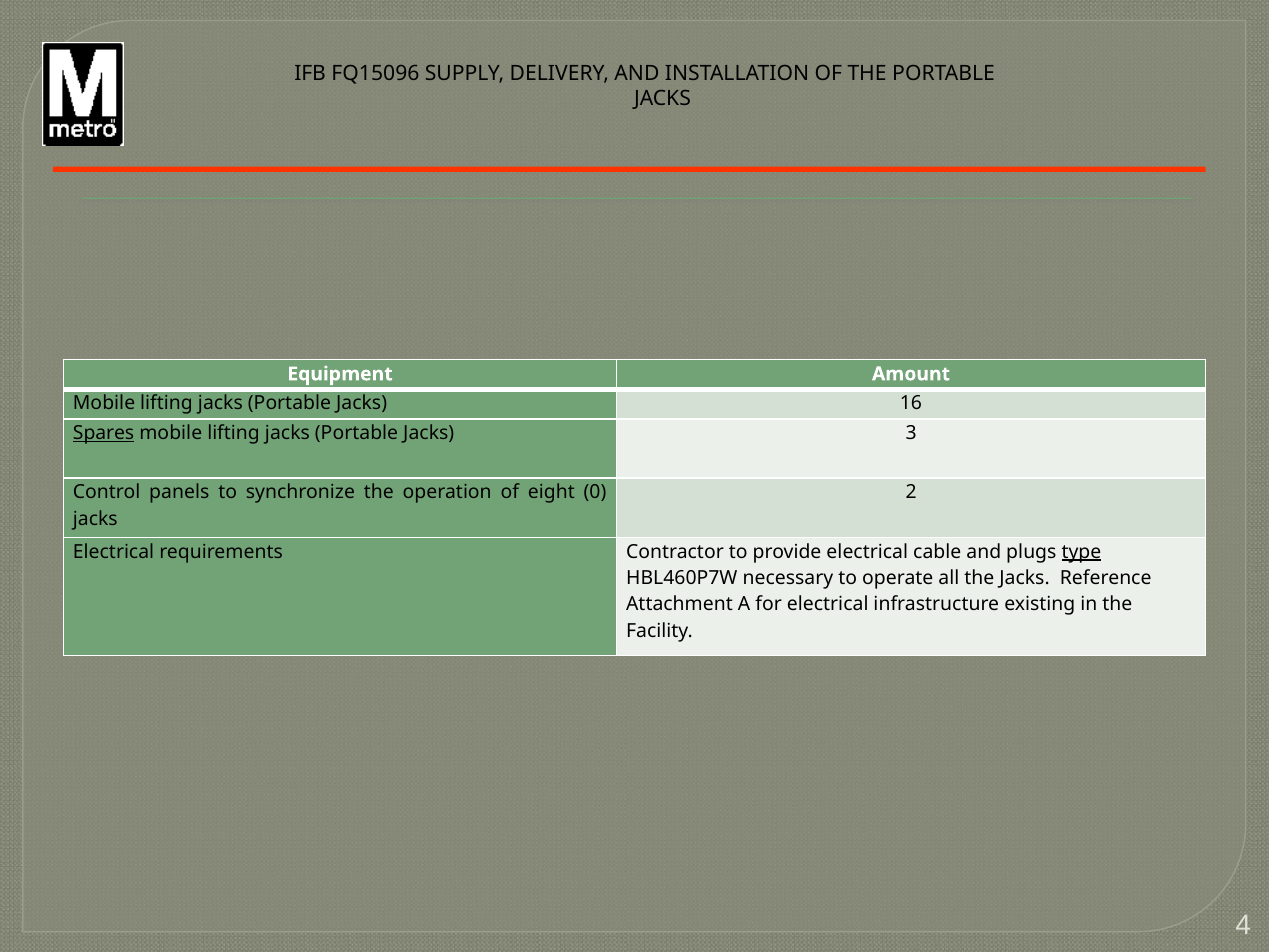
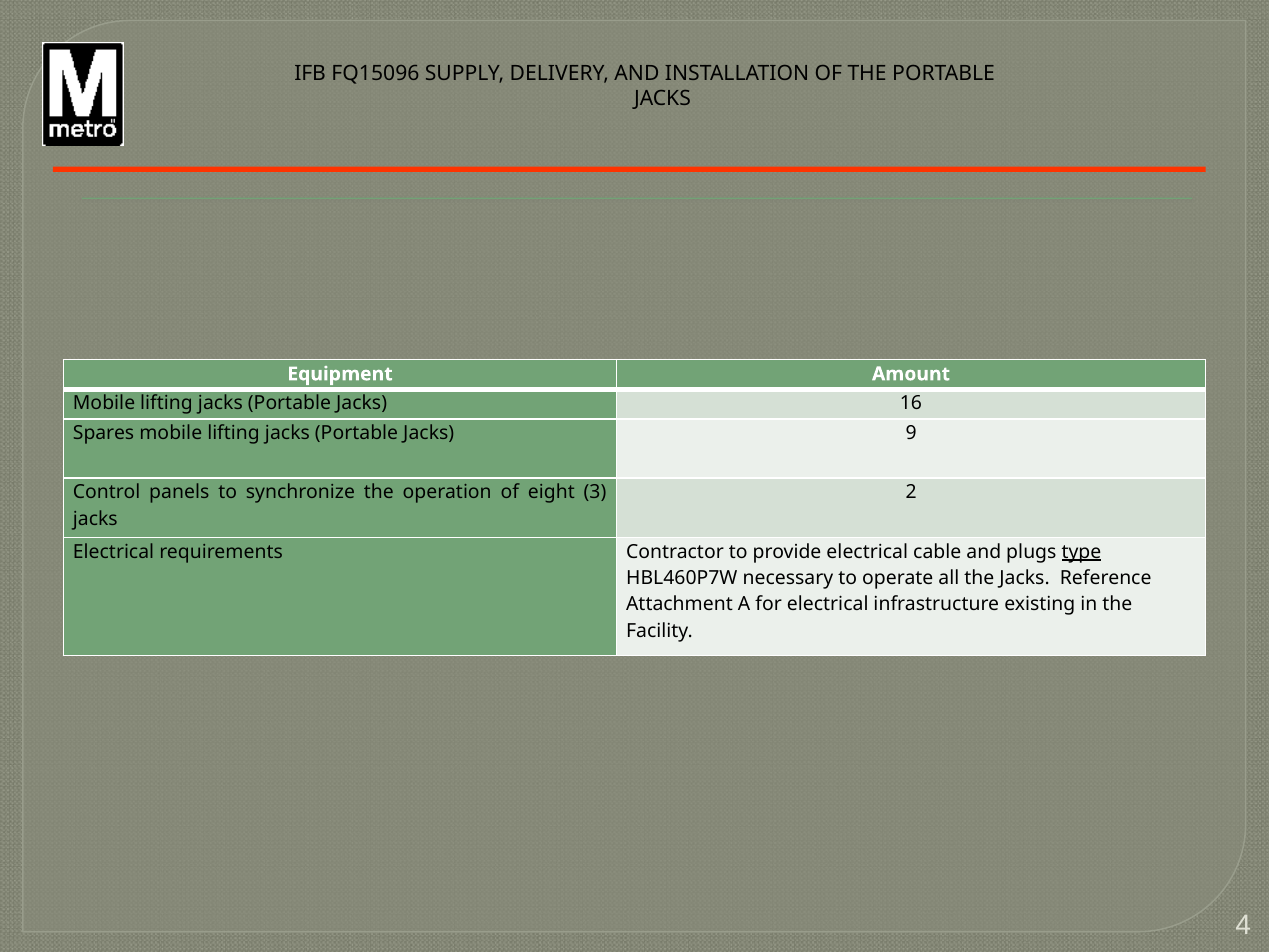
Spares underline: present -> none
3: 3 -> 9
0: 0 -> 3
